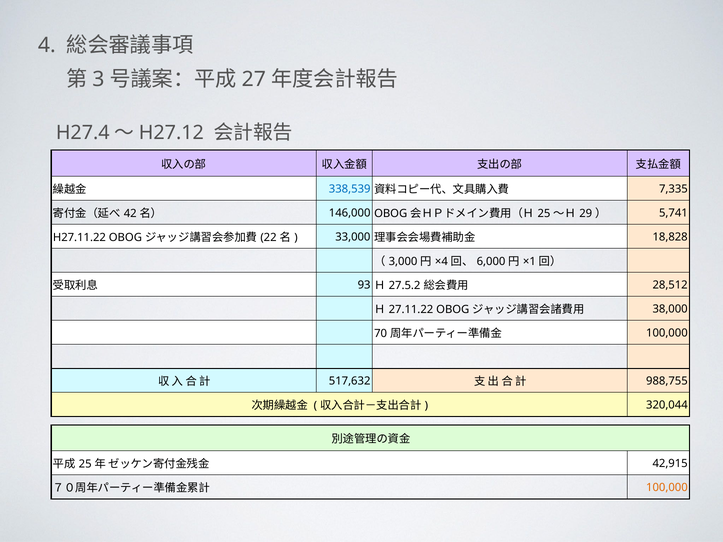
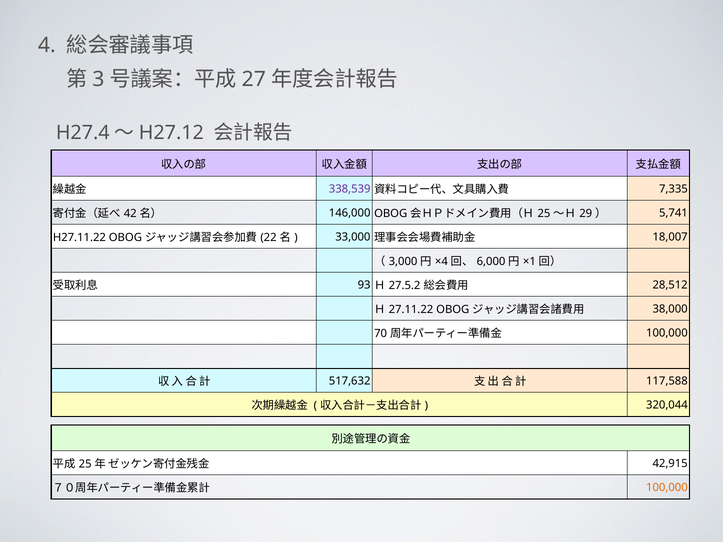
338,539 colour: blue -> purple
18,828: 18,828 -> 18,007
988,755: 988,755 -> 117,588
